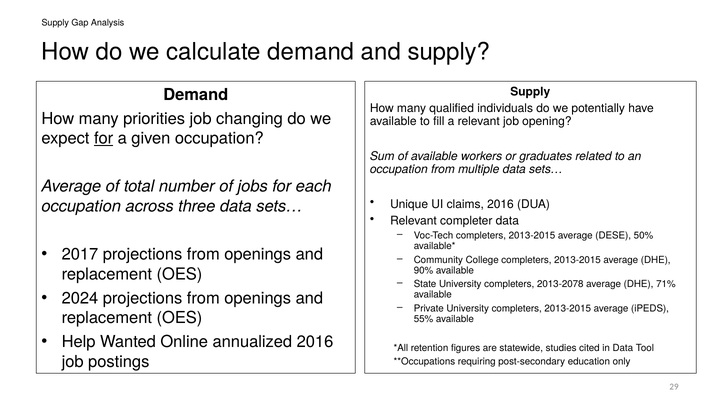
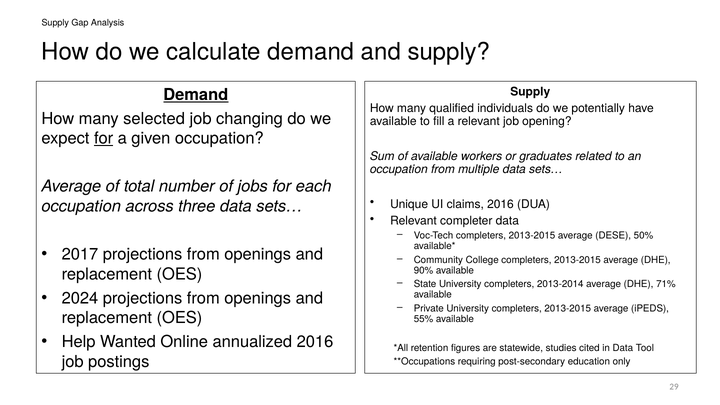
Demand at (196, 95) underline: none -> present
priorities: priorities -> selected
2013-2078: 2013-2078 -> 2013-2014
